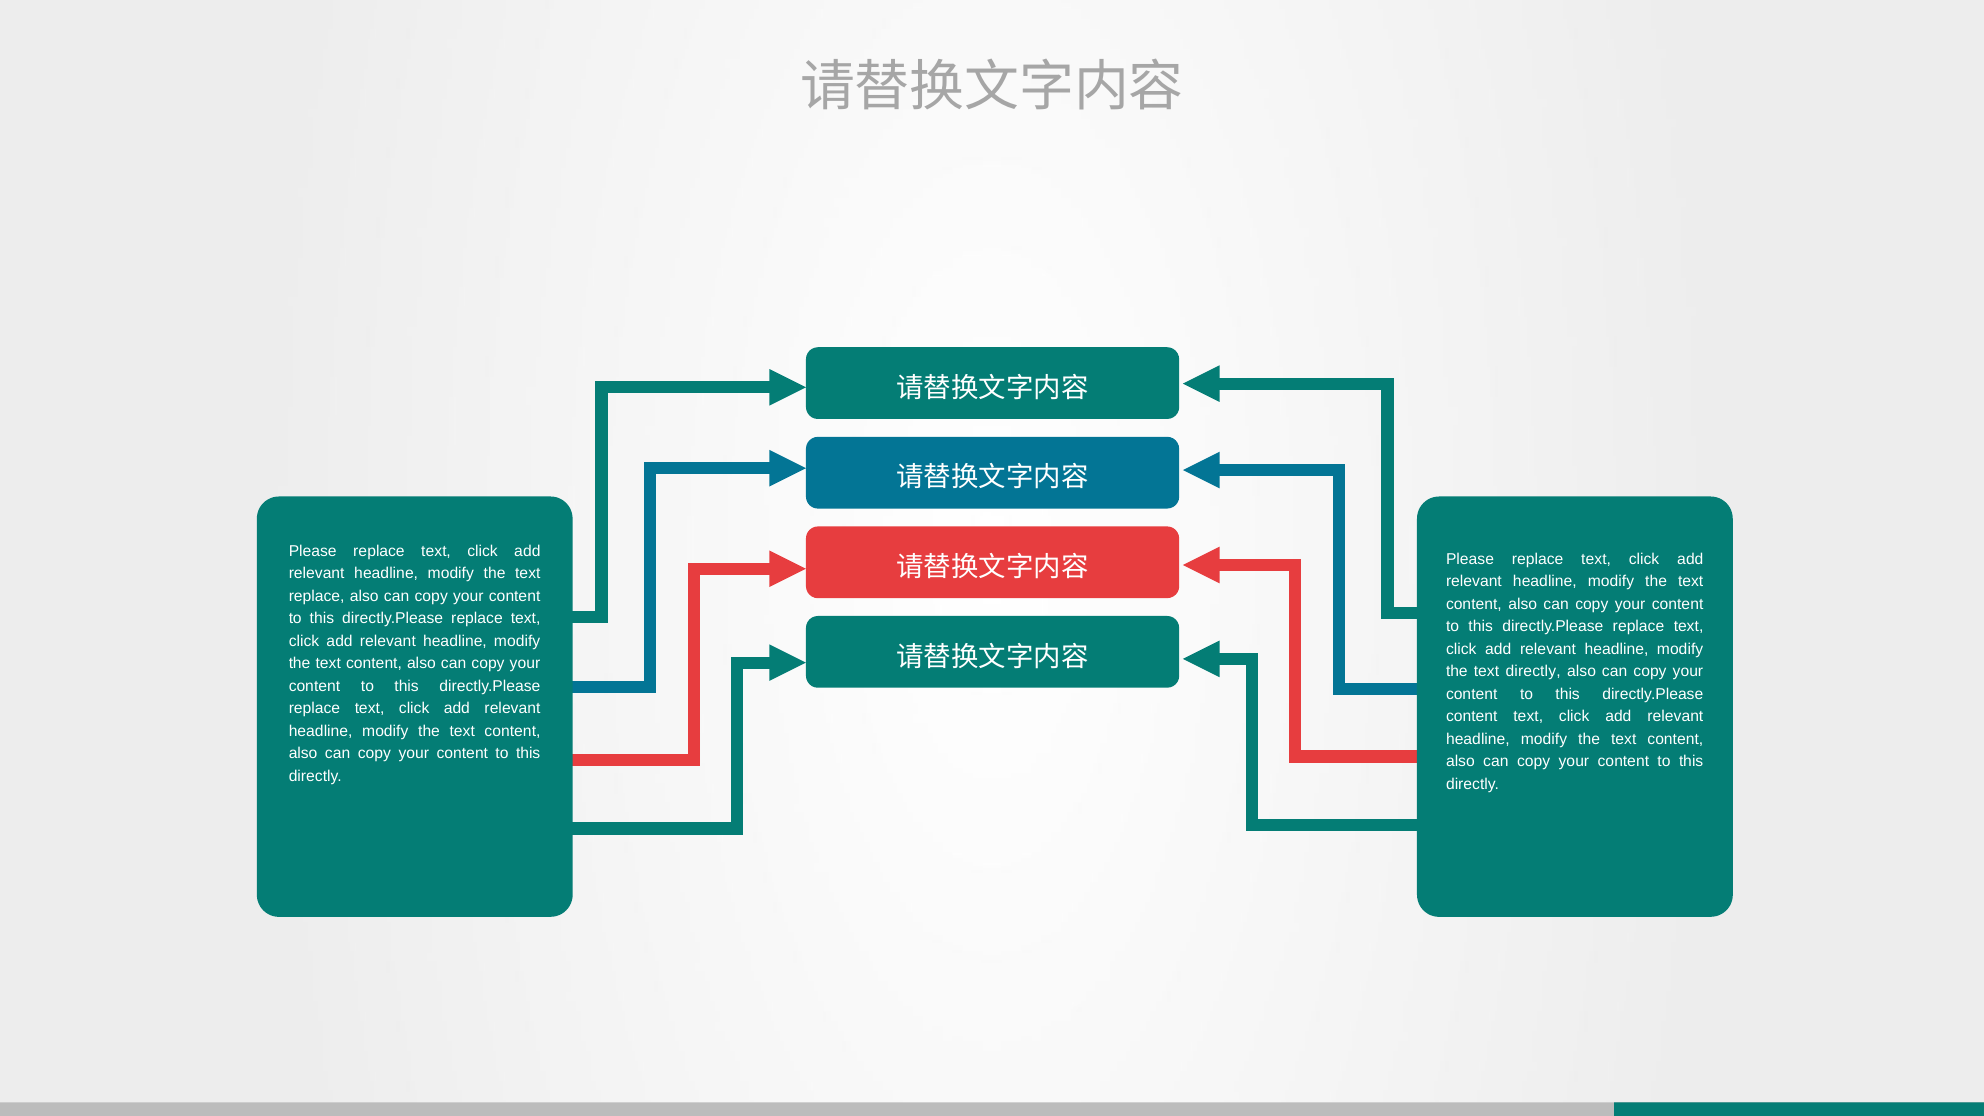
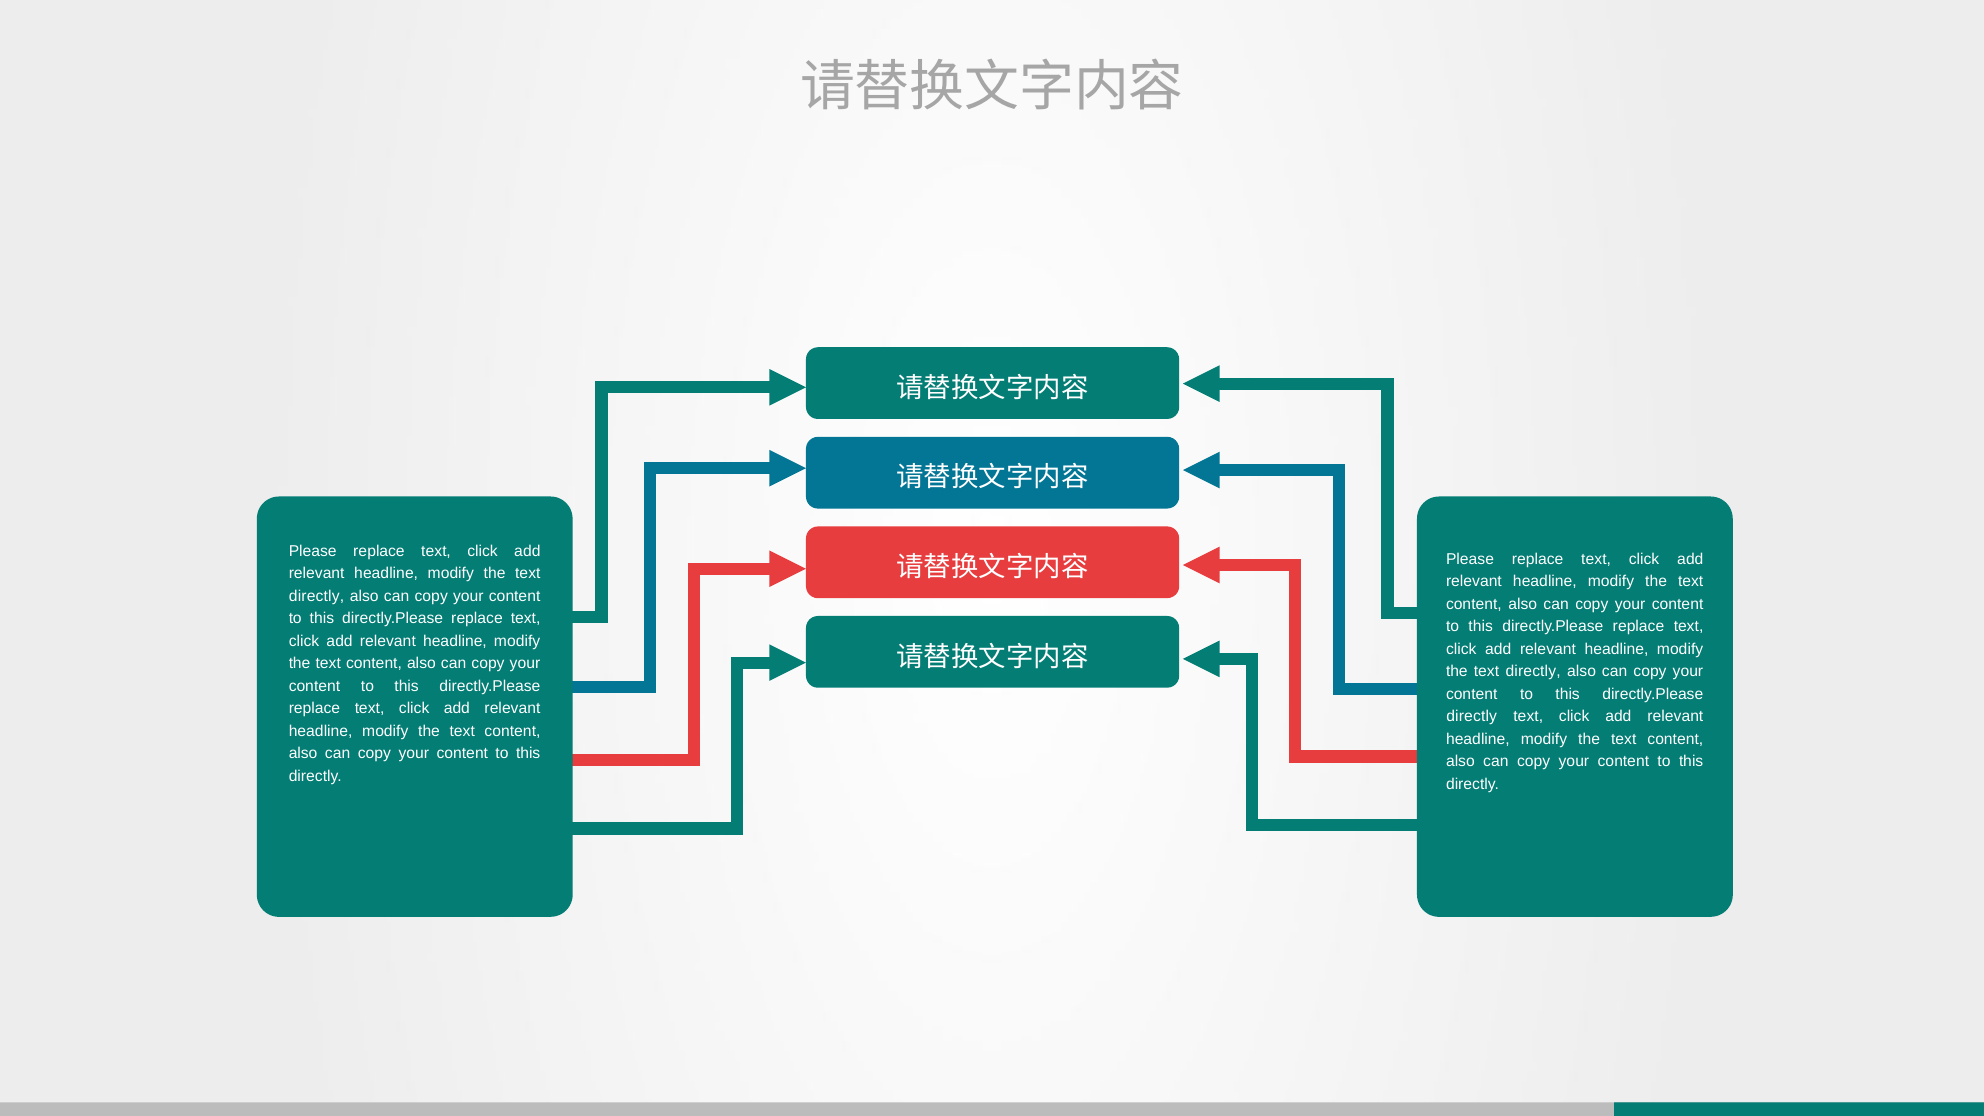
replace at (317, 596): replace -> directly
content at (1472, 717): content -> directly
